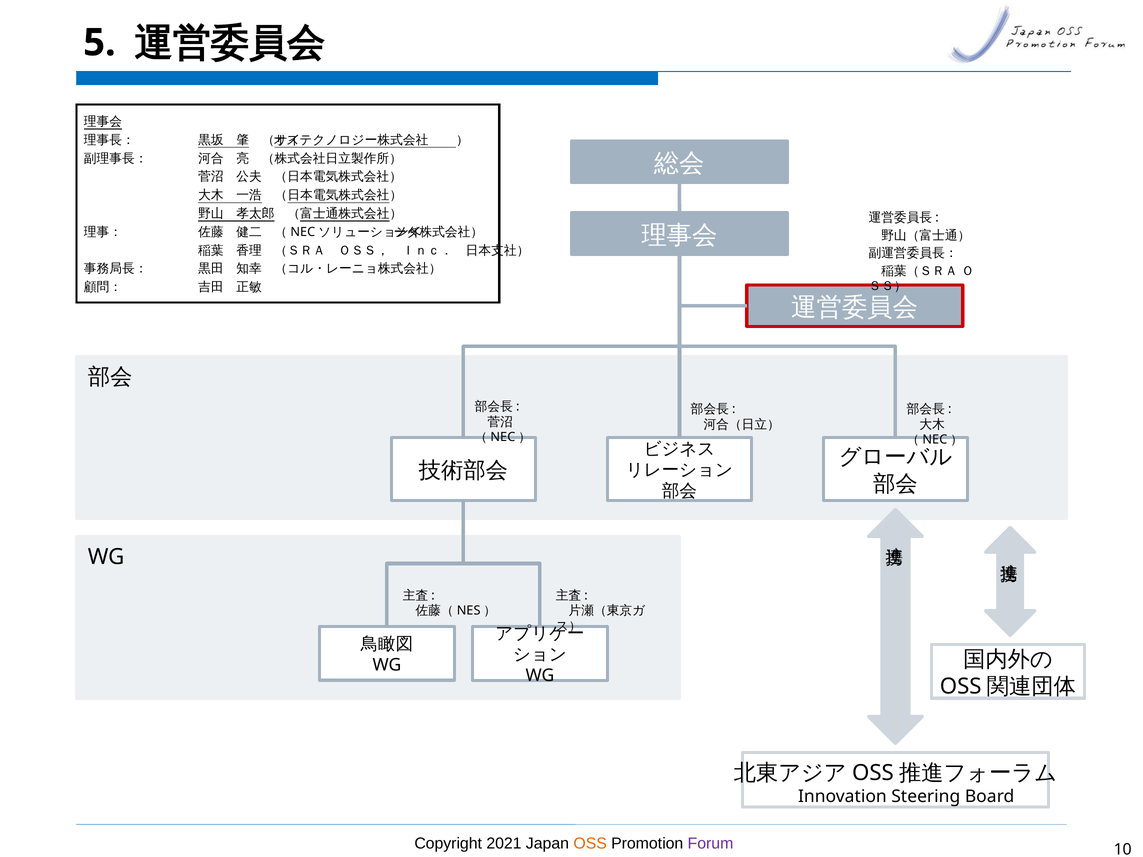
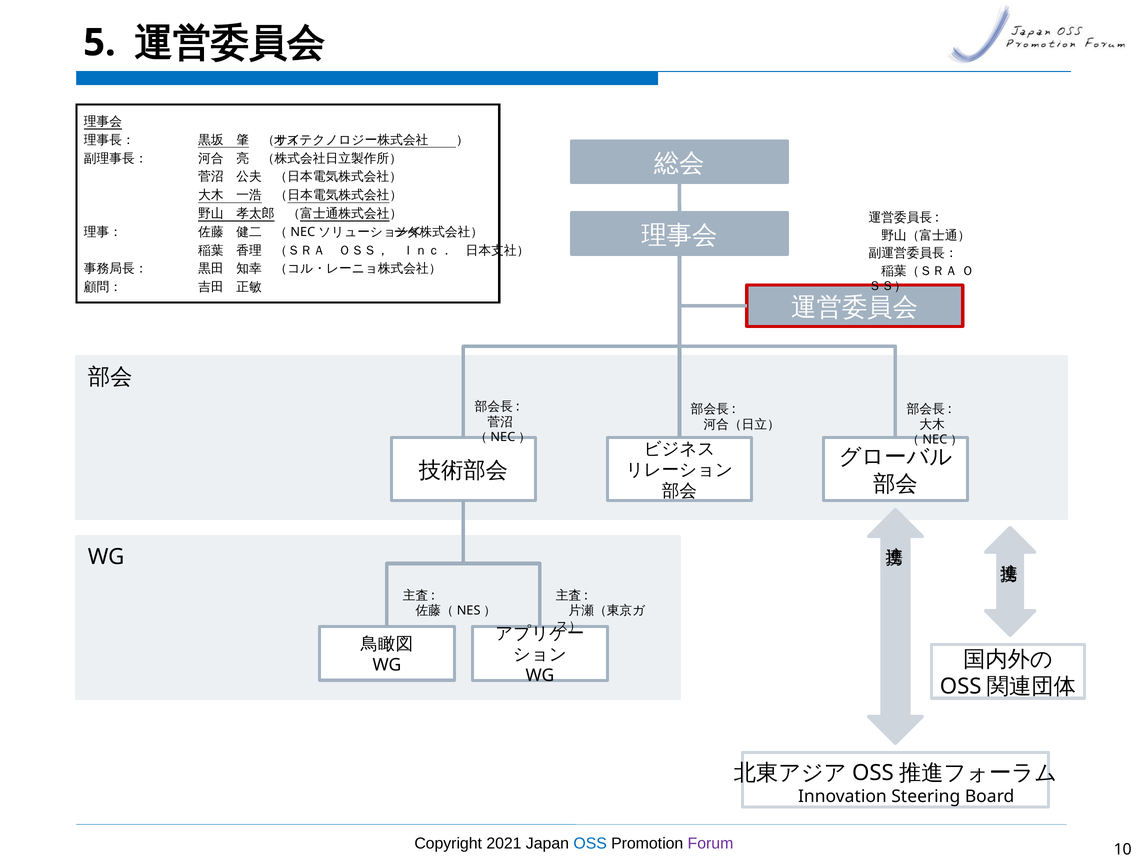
OSS colour: orange -> blue
